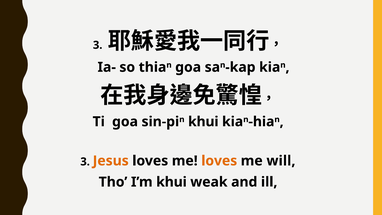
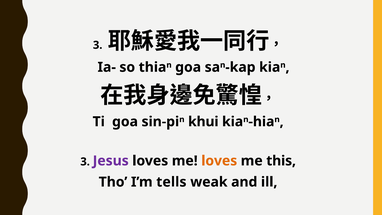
Jesus colour: orange -> purple
will: will -> this
I’m khui: khui -> tells
